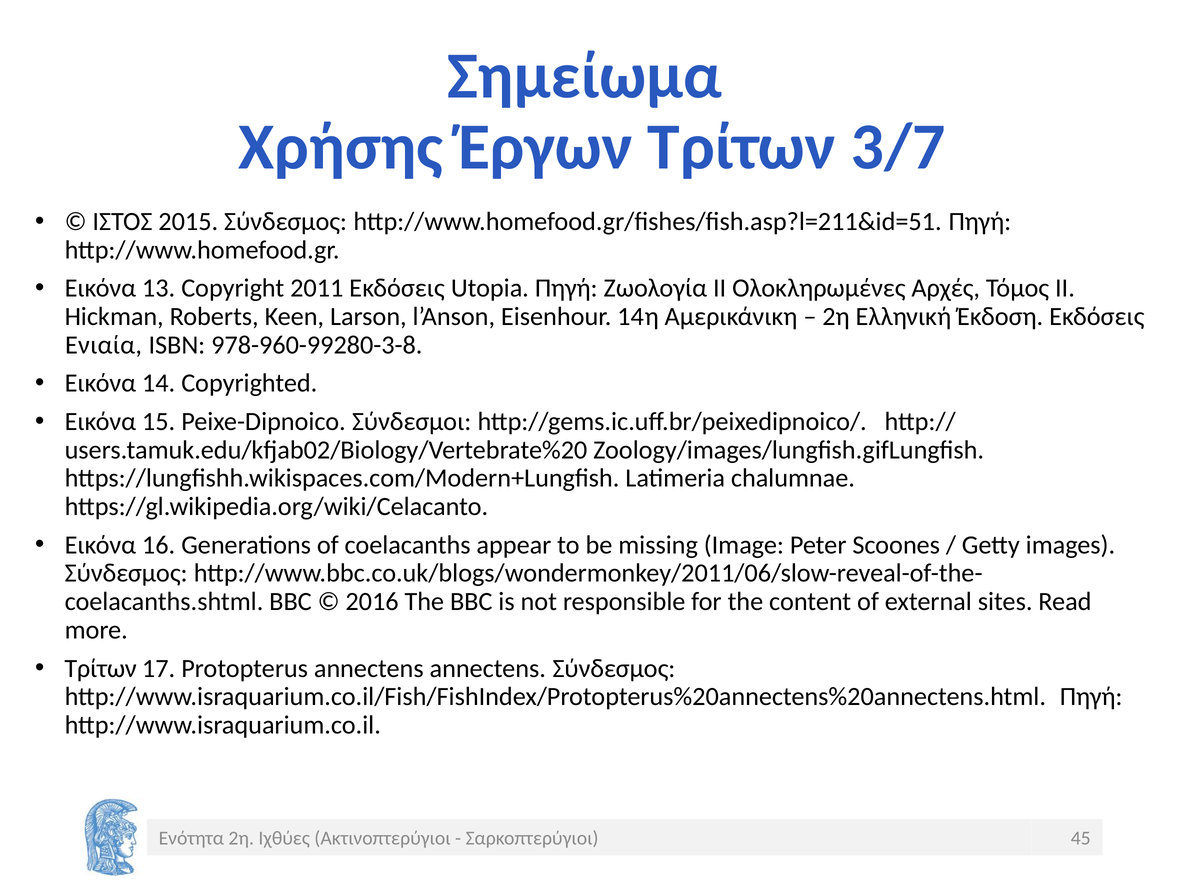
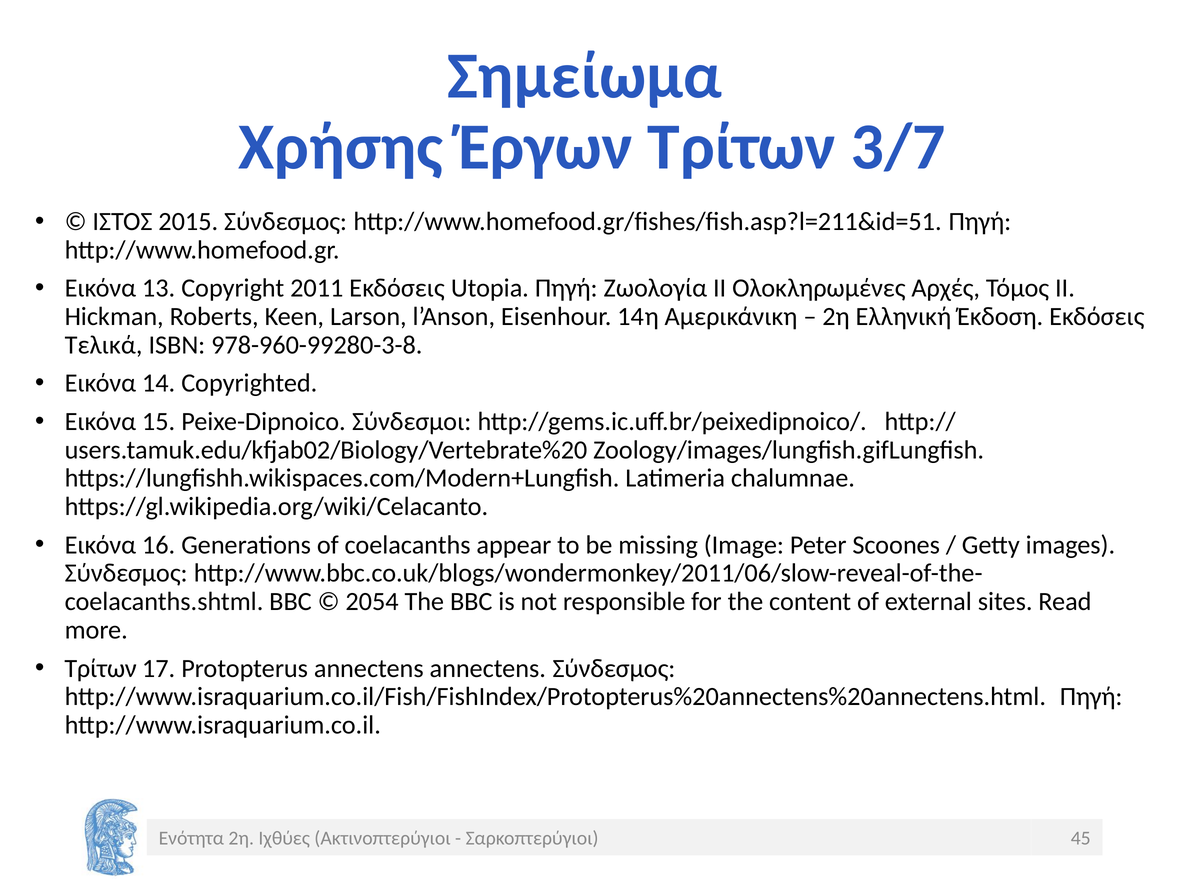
Ενιαία: Ενιαία -> Τελικά
2016: 2016 -> 2054
